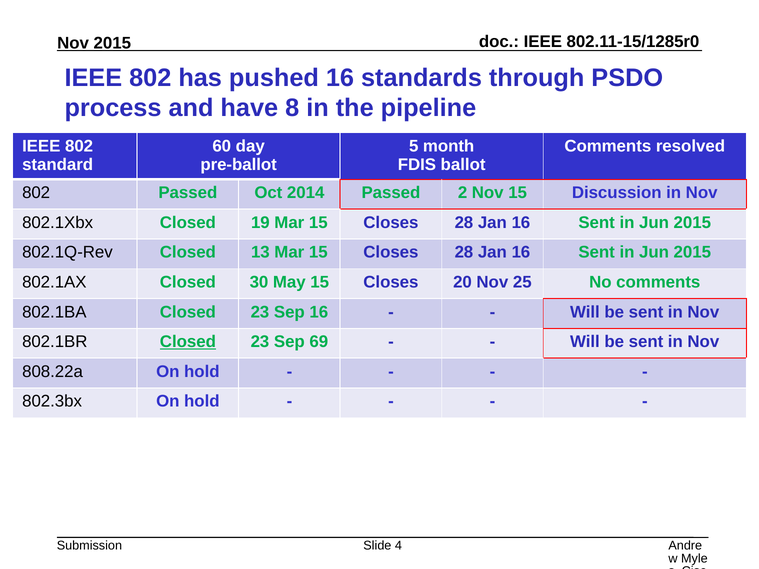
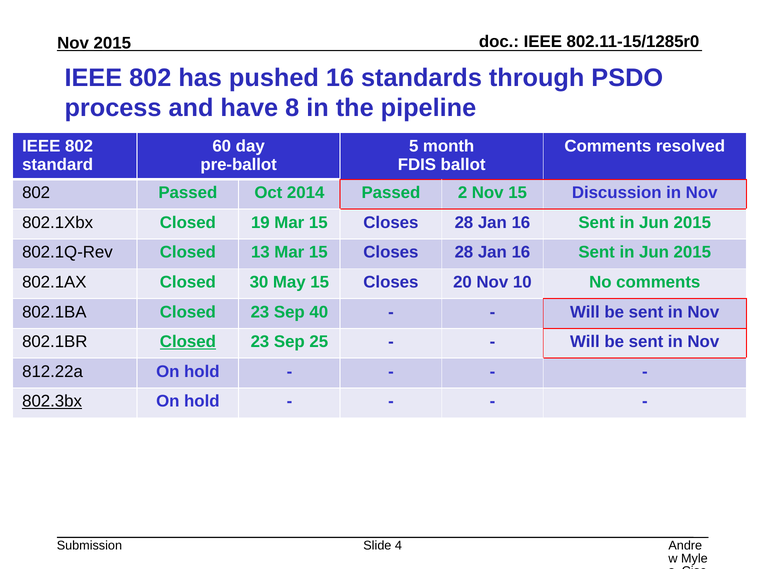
25: 25 -> 10
Sep 16: 16 -> 40
69: 69 -> 25
808.22a: 808.22a -> 812.22a
802.3bx underline: none -> present
